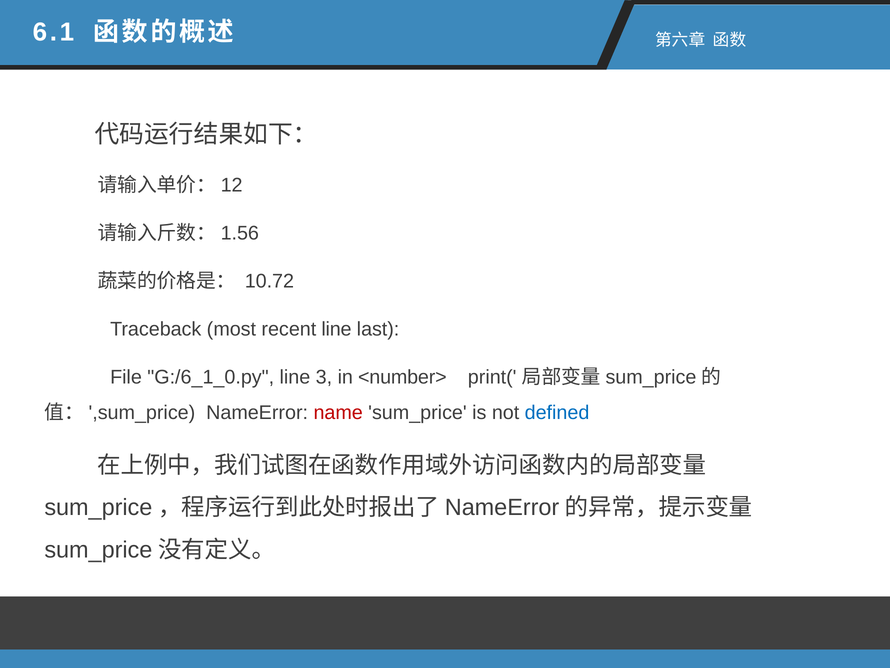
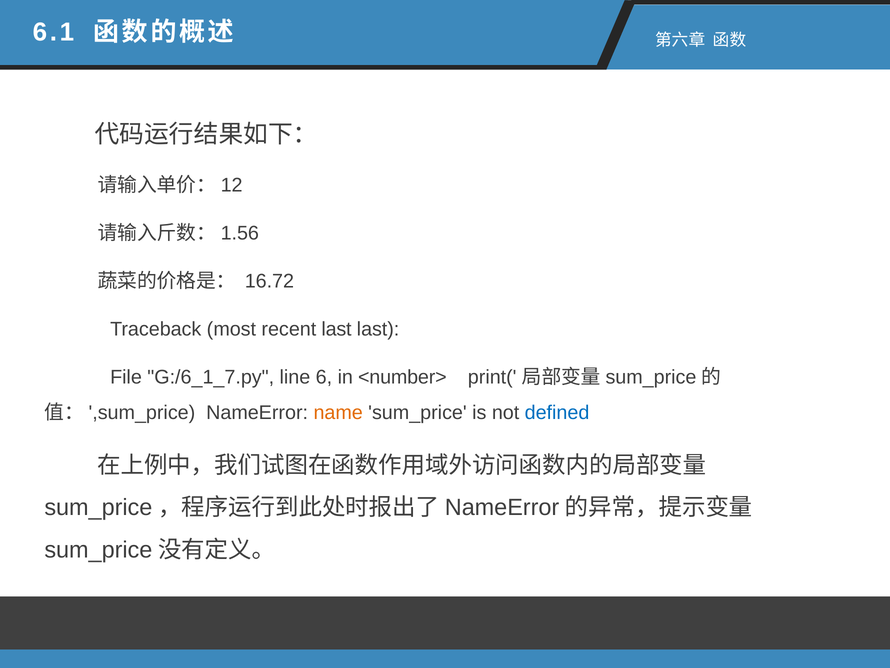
10.72: 10.72 -> 16.72
recent line: line -> last
G:/6_1_0.py: G:/6_1_0.py -> G:/6_1_7.py
3: 3 -> 6
name colour: red -> orange
